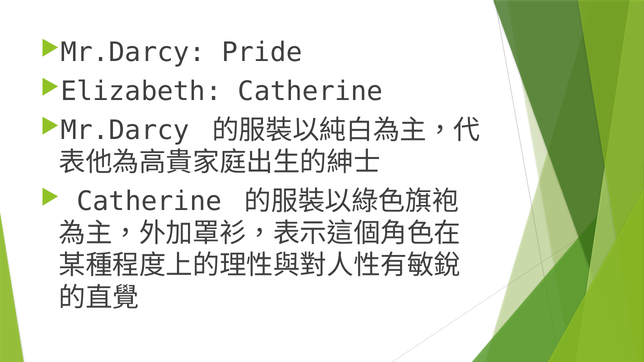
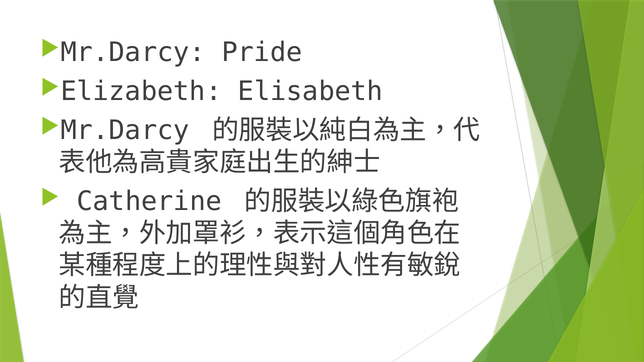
Catherine at (310, 91): Catherine -> Elisabeth
